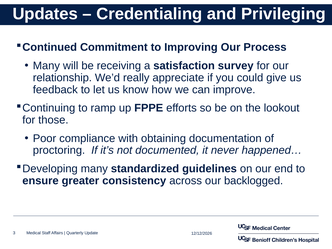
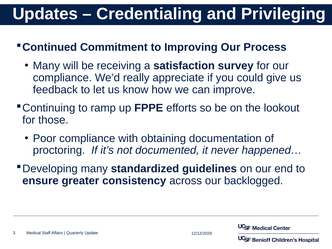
relationship at (62, 78): relationship -> compliance
